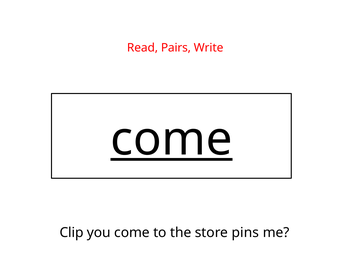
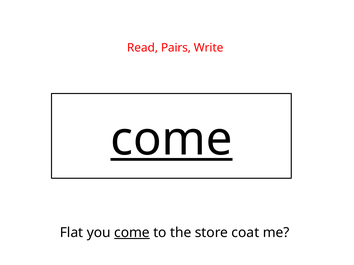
Clip: Clip -> Flat
come at (132, 233) underline: none -> present
pins: pins -> coat
